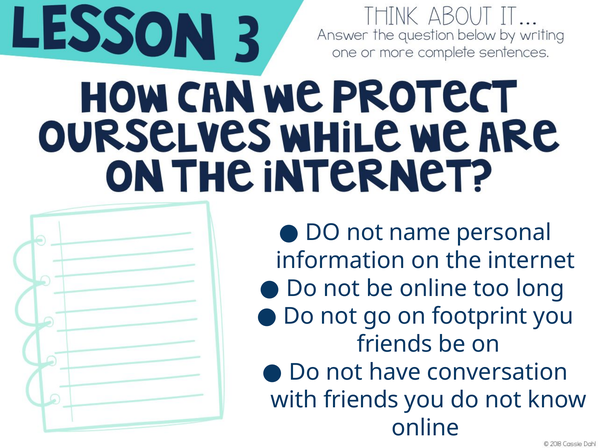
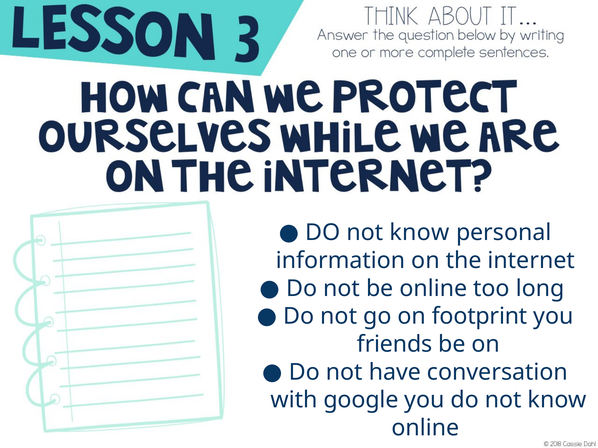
name at (420, 233): name -> know
with friends: friends -> google
